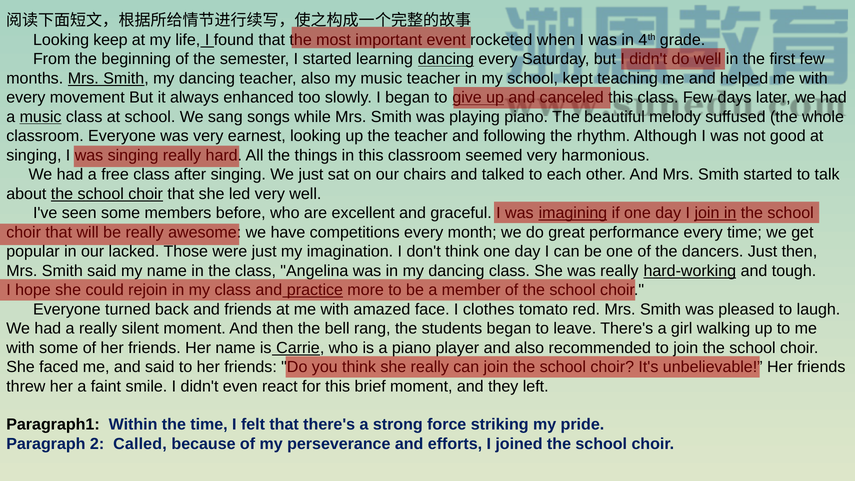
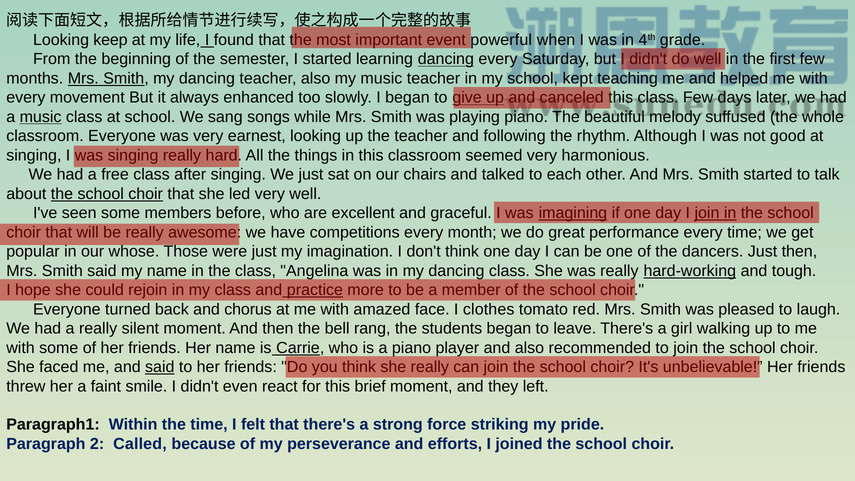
rocketed: rocketed -> powerful
lacked: lacked -> whose
and friends: friends -> chorus
said at (160, 367) underline: none -> present
